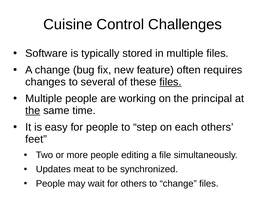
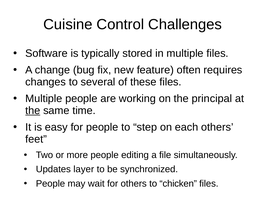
files at (171, 82) underline: present -> none
meat: meat -> layer
to change: change -> chicken
